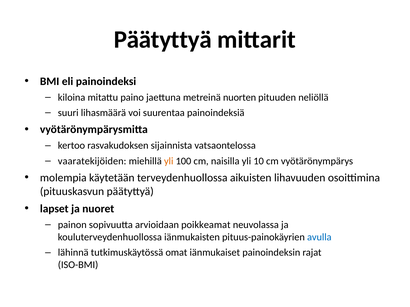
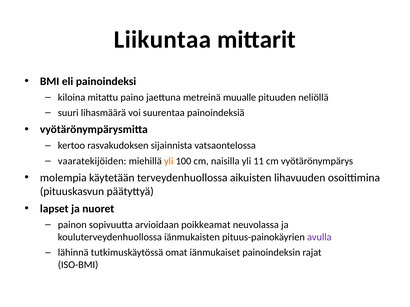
Päätyttyä at (163, 40): Päätyttyä -> Liikuntaa
nuorten: nuorten -> muualle
10: 10 -> 11
avulla colour: blue -> purple
